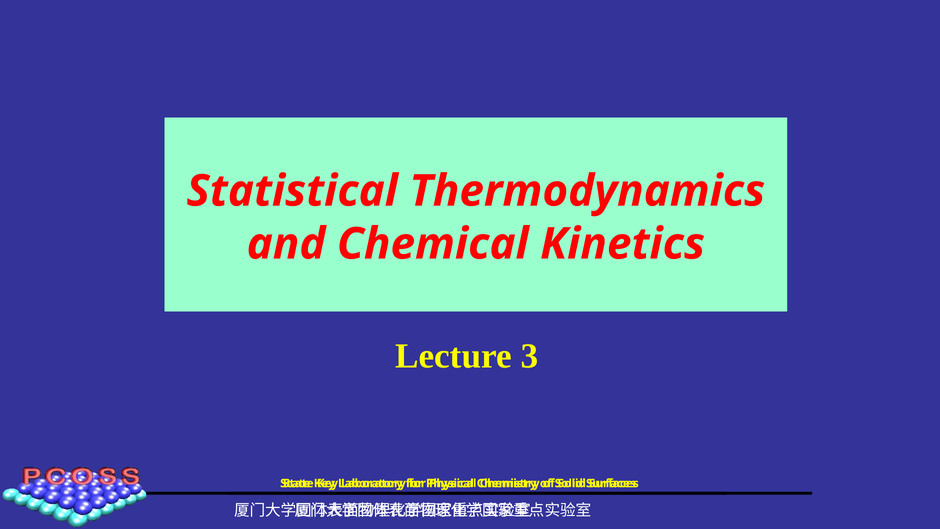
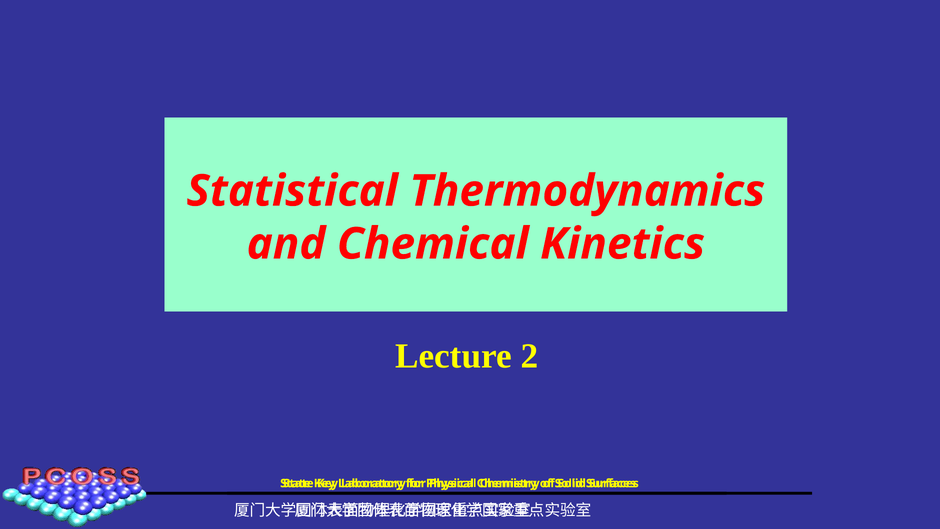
3: 3 -> 2
